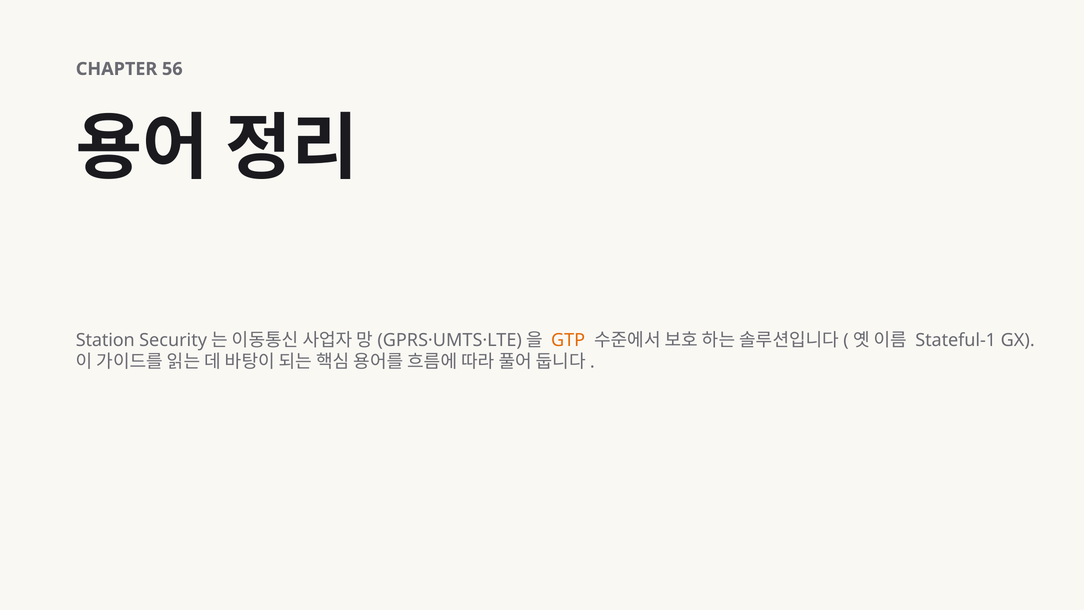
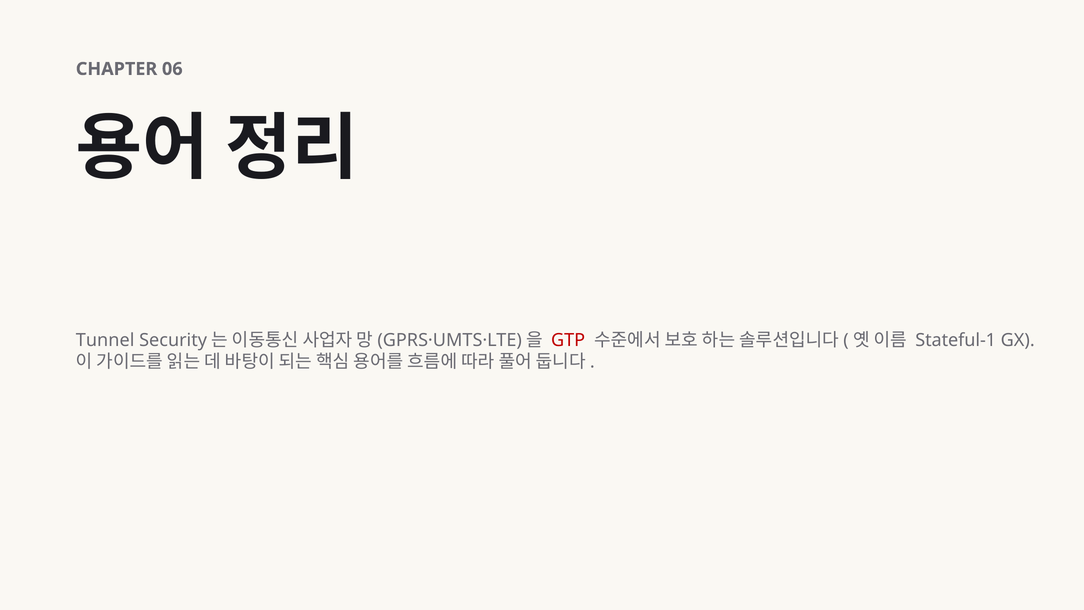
56: 56 -> 06
Station: Station -> Tunnel
GTP colour: orange -> red
